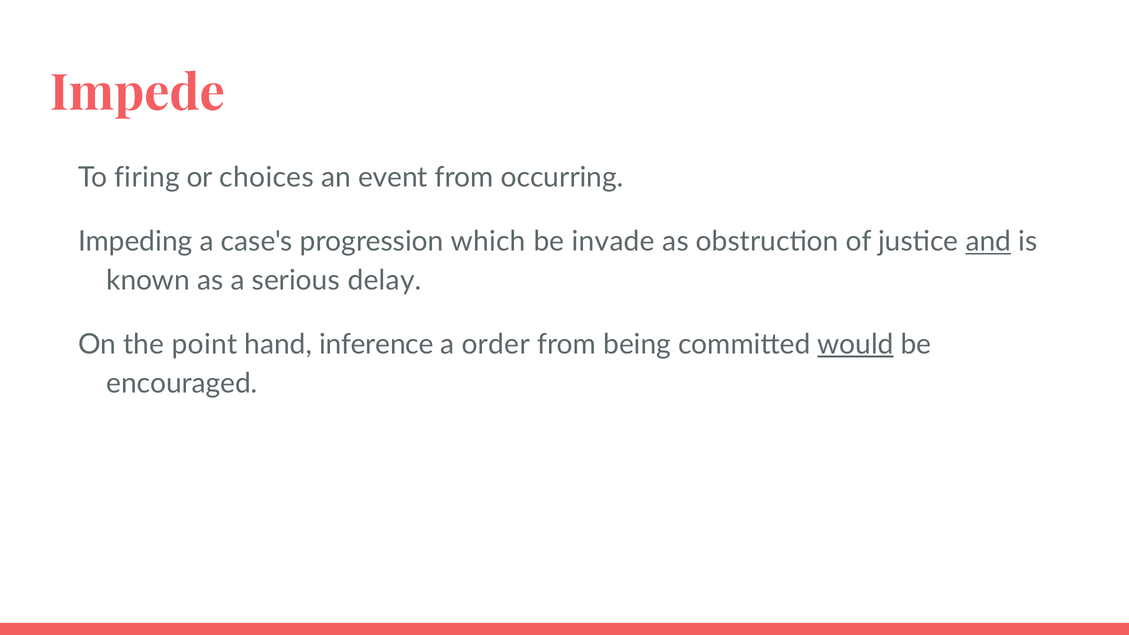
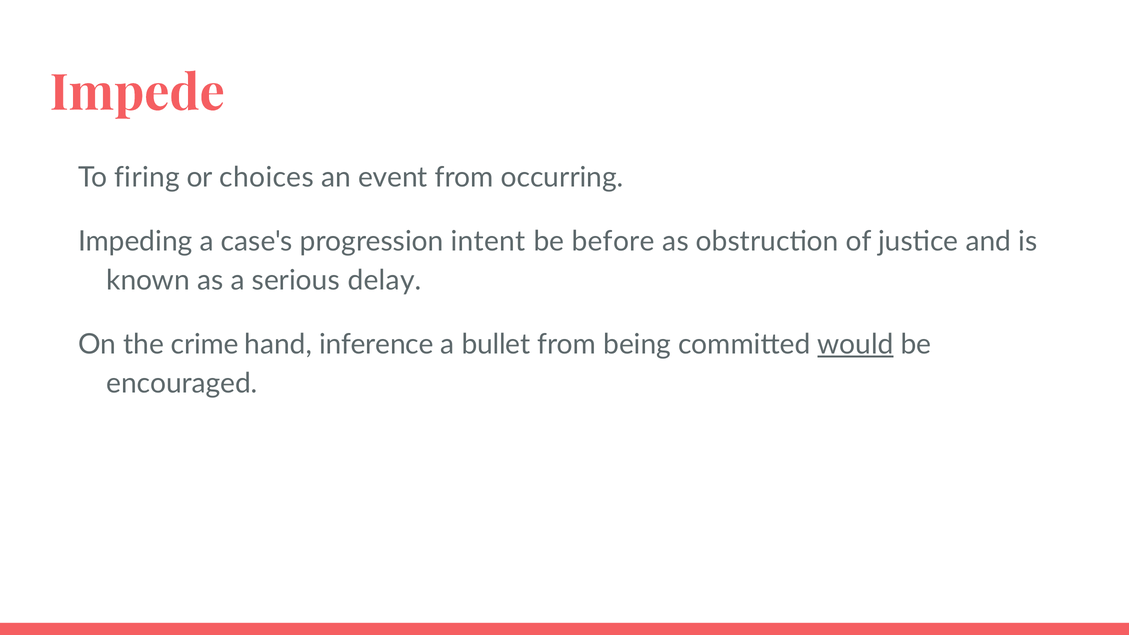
which: which -> intent
invade: invade -> before
and underline: present -> none
point: point -> crime
order: order -> bullet
